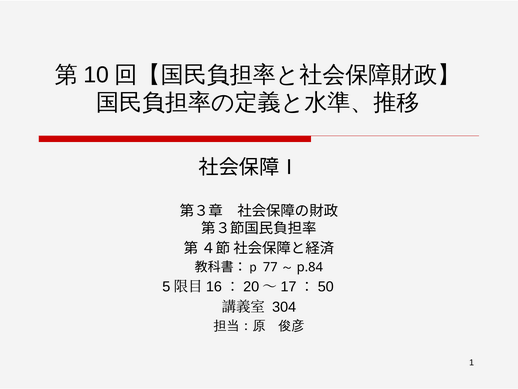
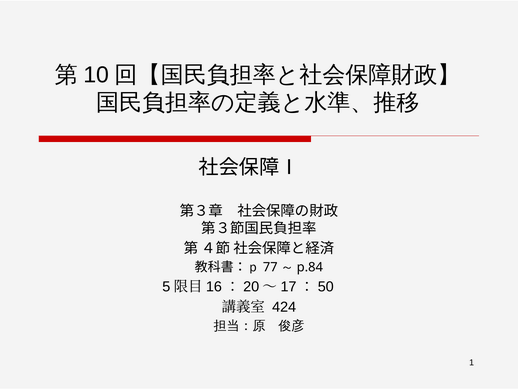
304: 304 -> 424
